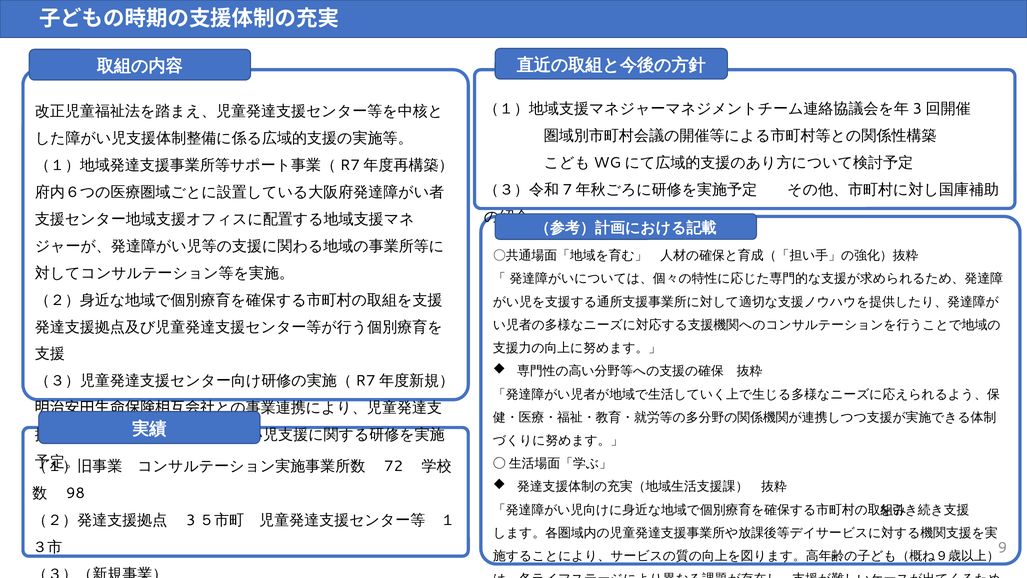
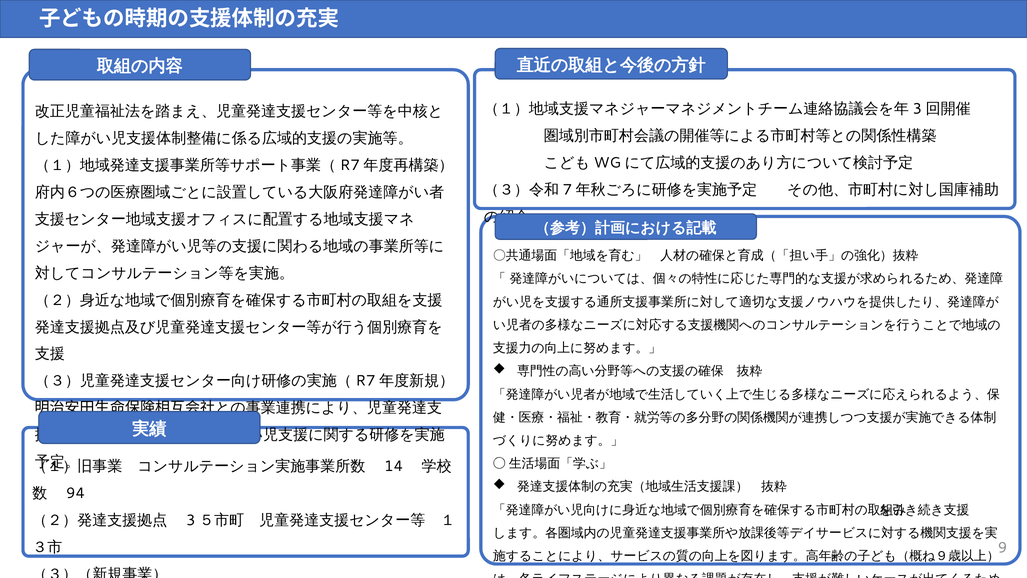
72: 72 -> 14
98: 98 -> 94
